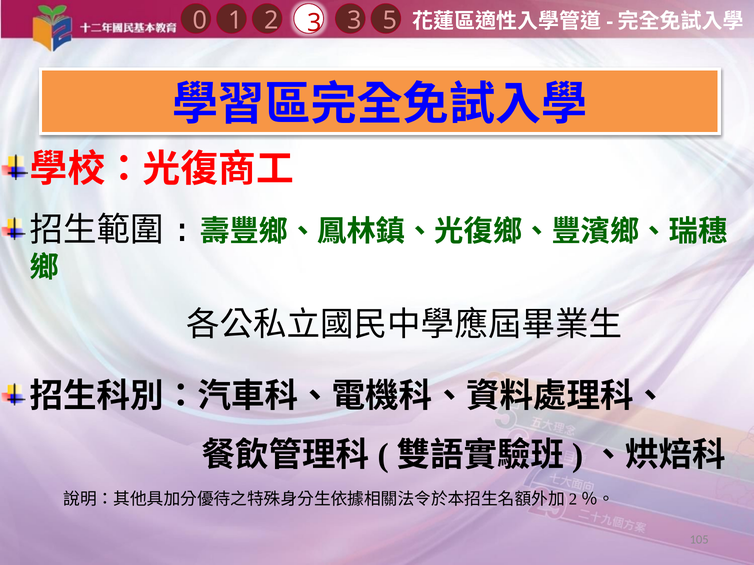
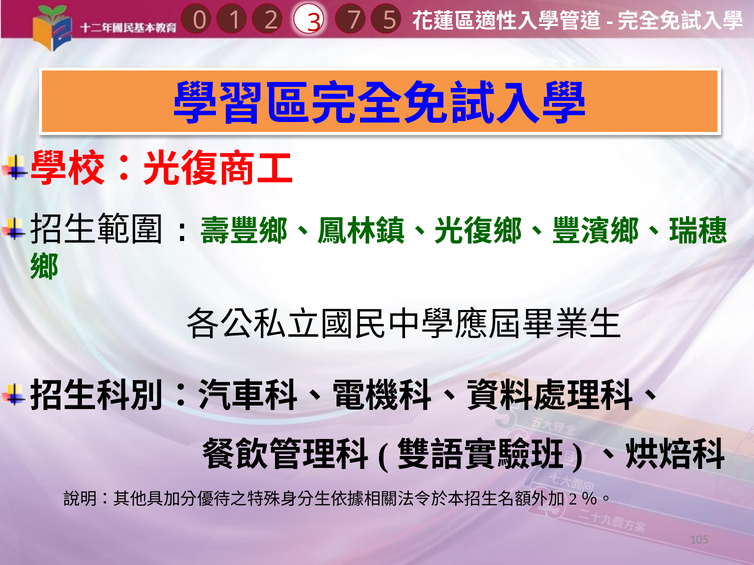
1 3: 3 -> 7
